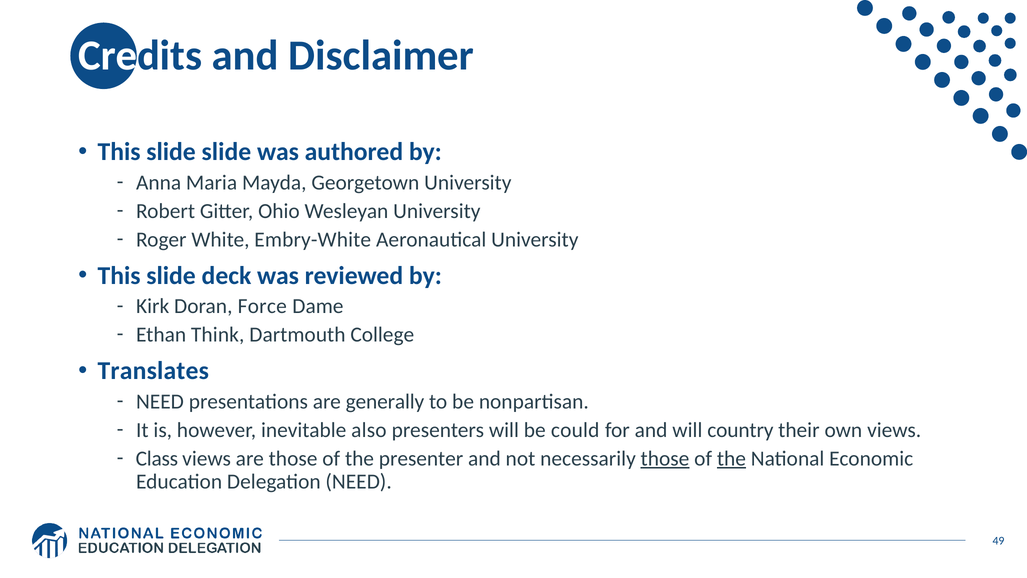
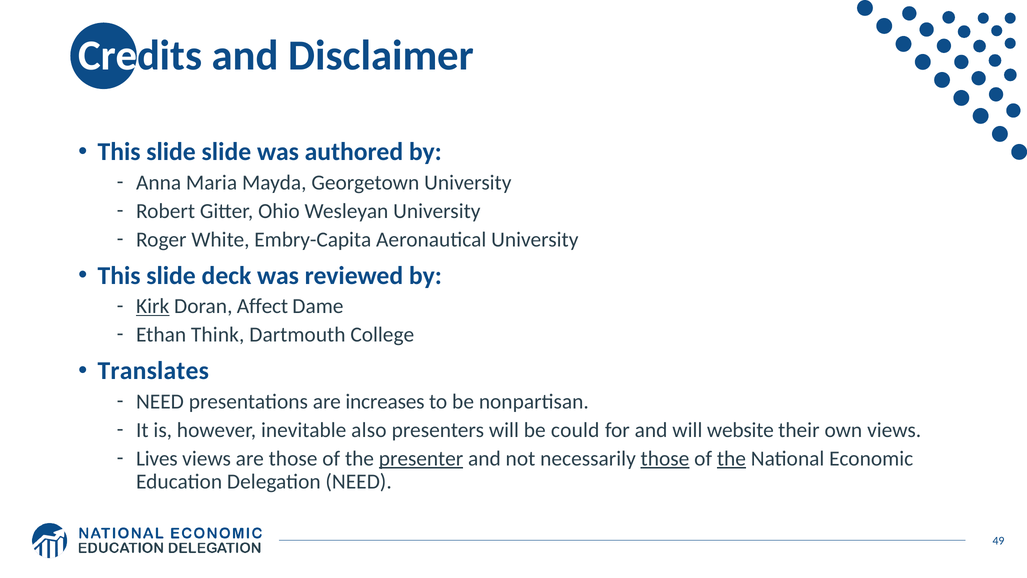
Embry-White: Embry-White -> Embry-Capita
Kirk underline: none -> present
Force: Force -> Affect
generally: generally -> increases
country: country -> website
Class: Class -> Lives
presenter underline: none -> present
